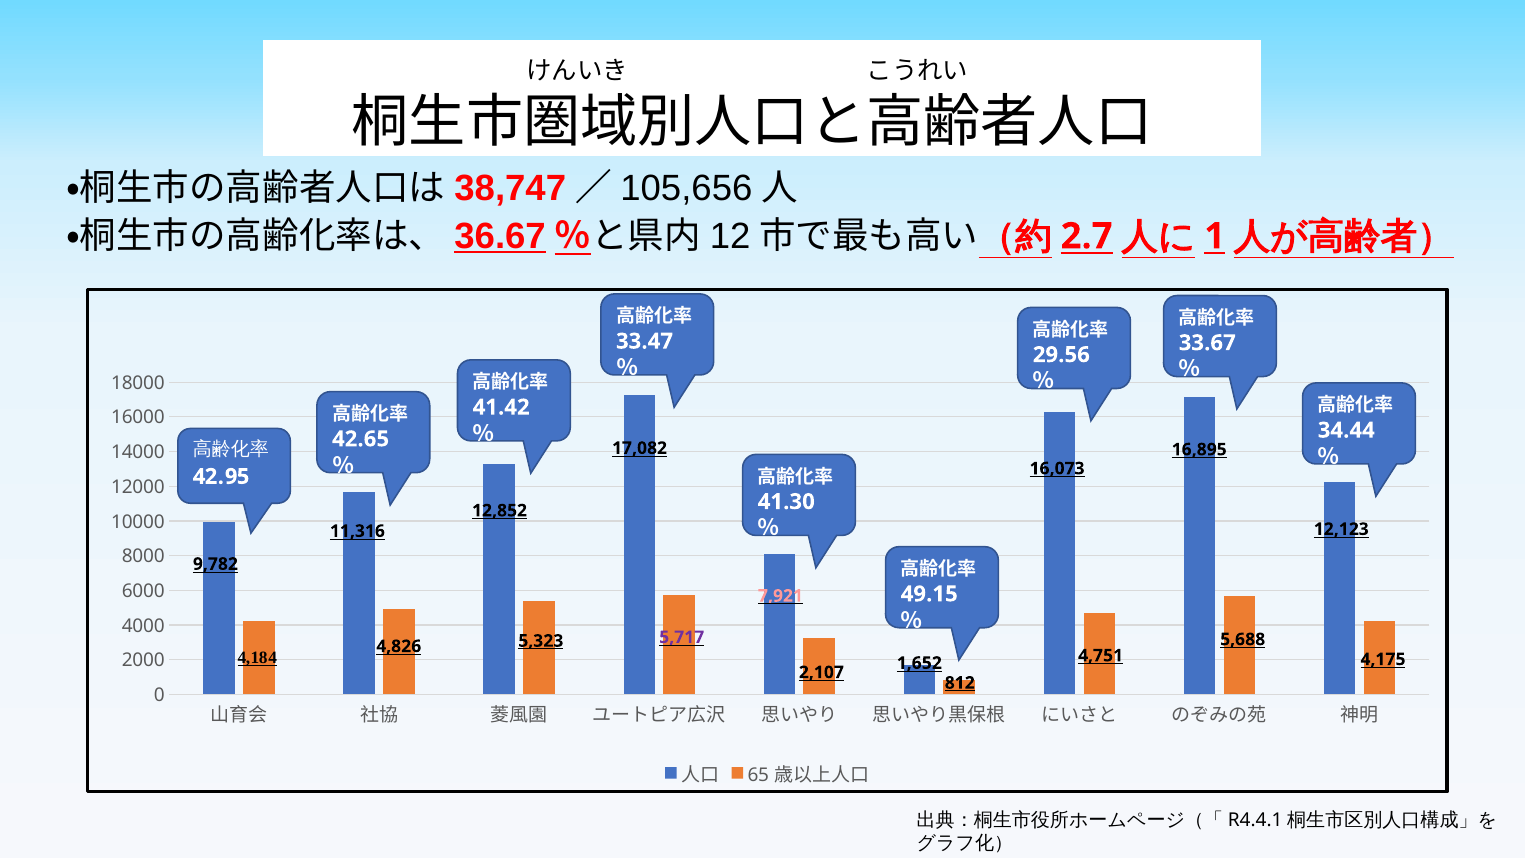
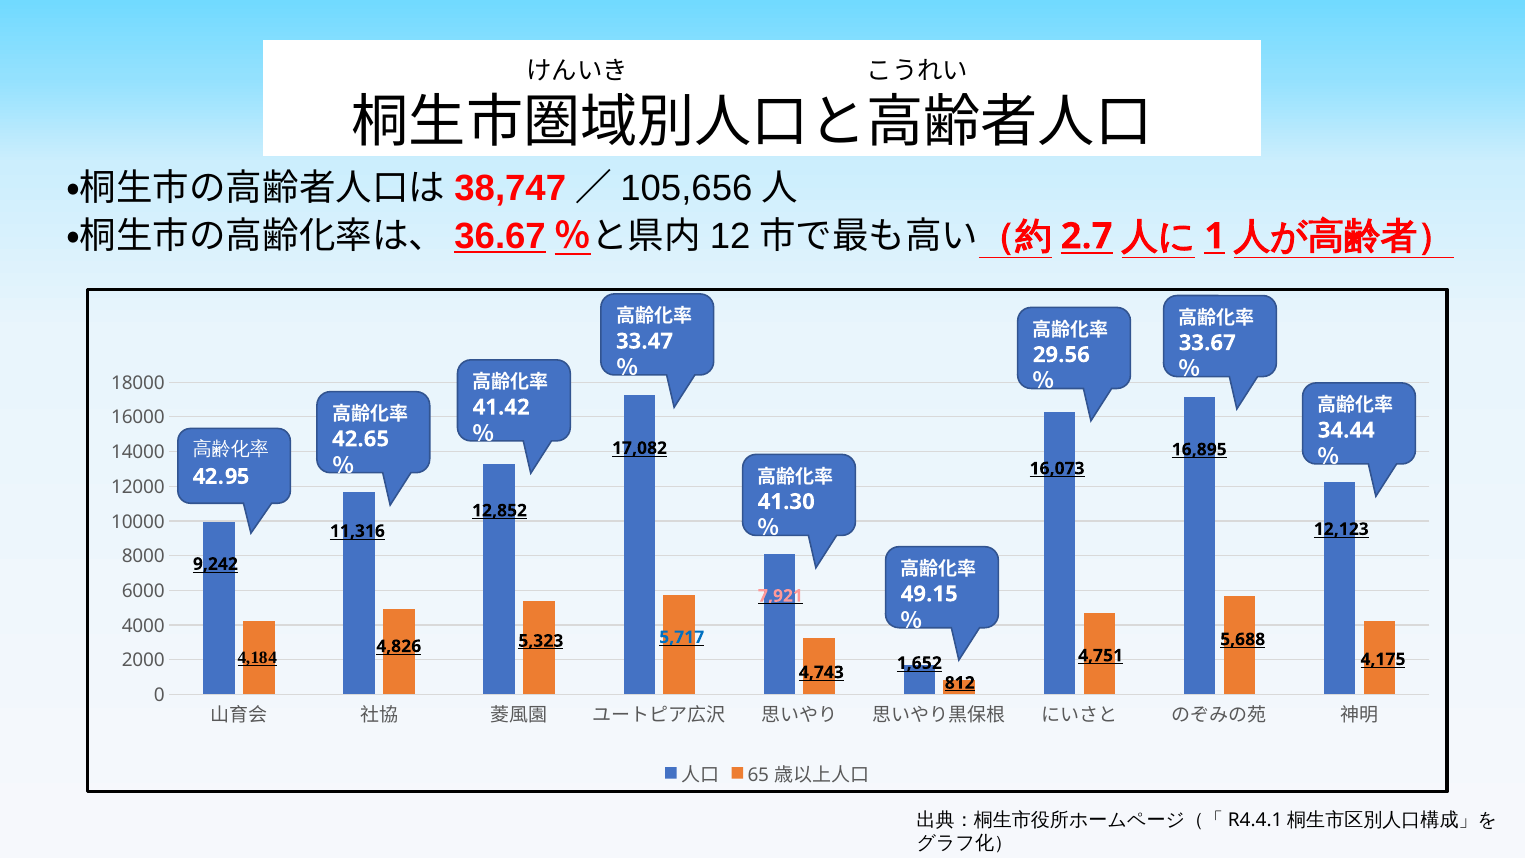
9,782: 9,782 -> 9,242
5,717 colour: purple -> blue
2,107: 2,107 -> 4,743
